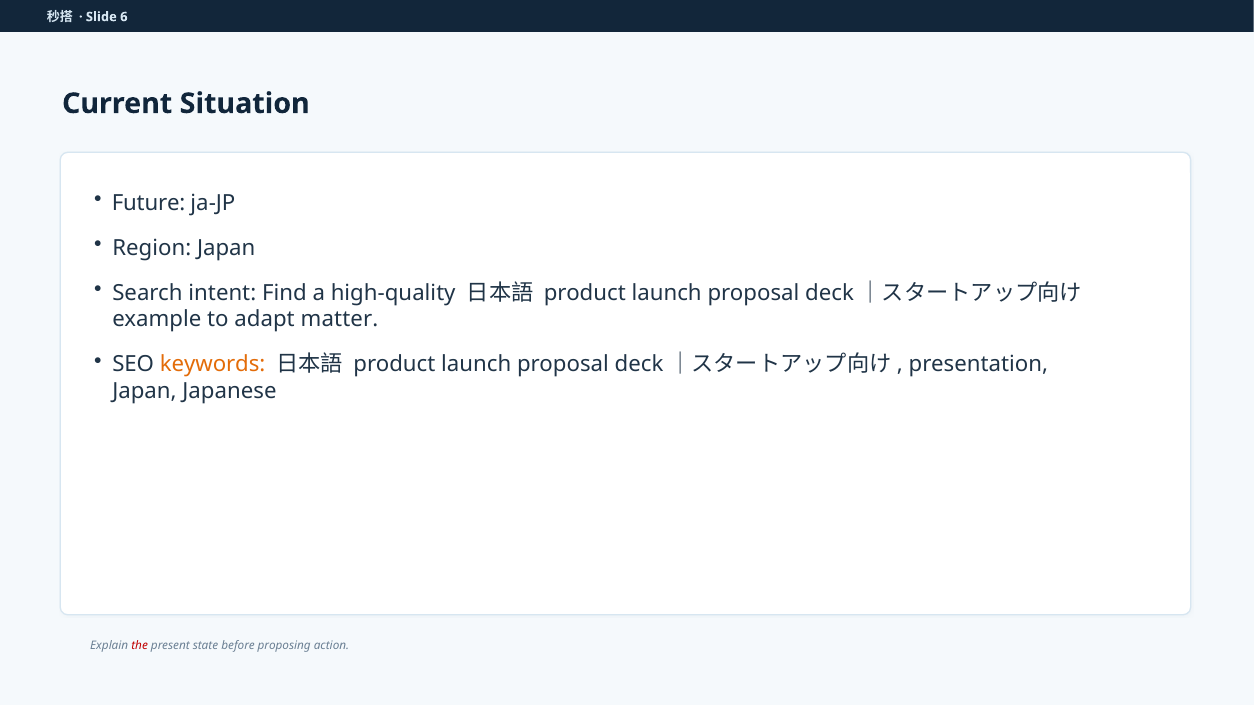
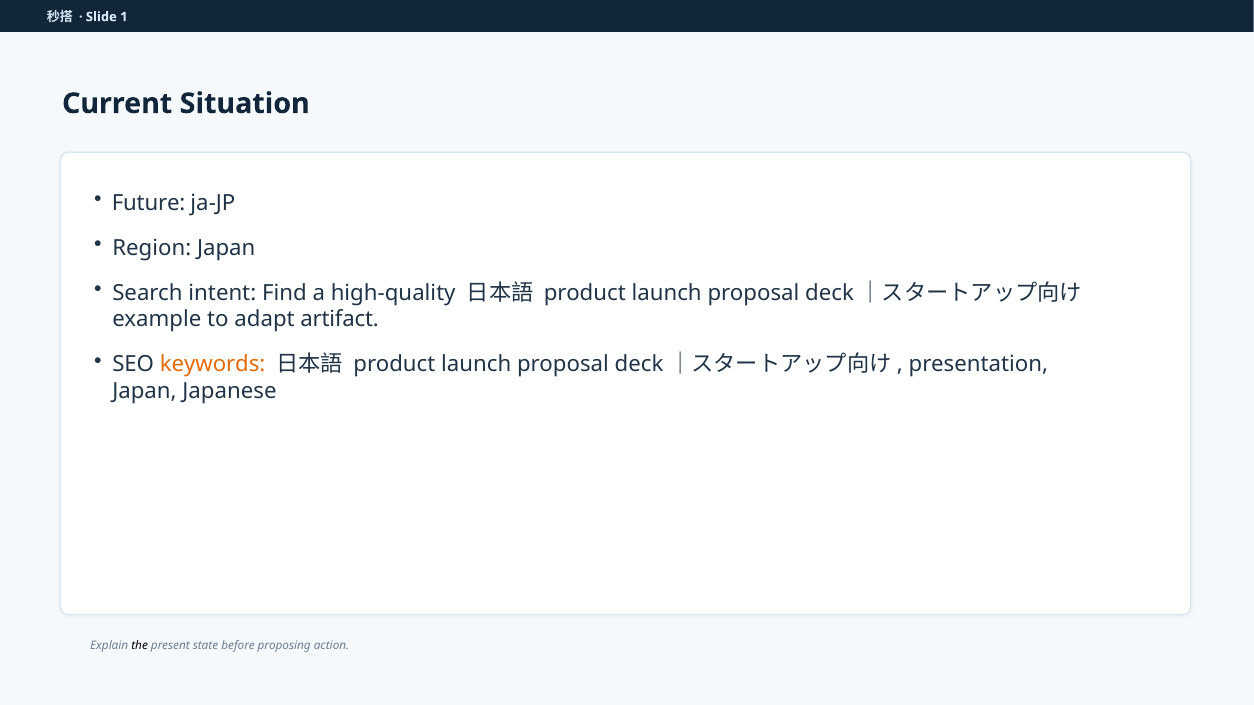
6: 6 -> 1
matter: matter -> artifact
the colour: red -> black
